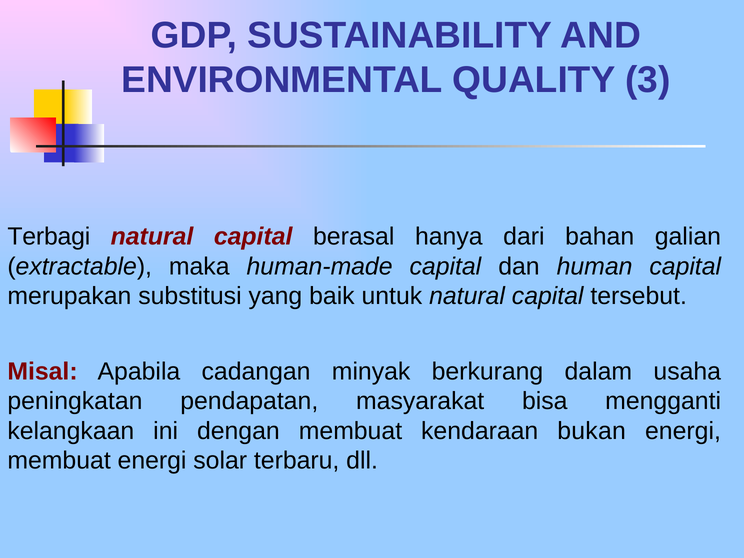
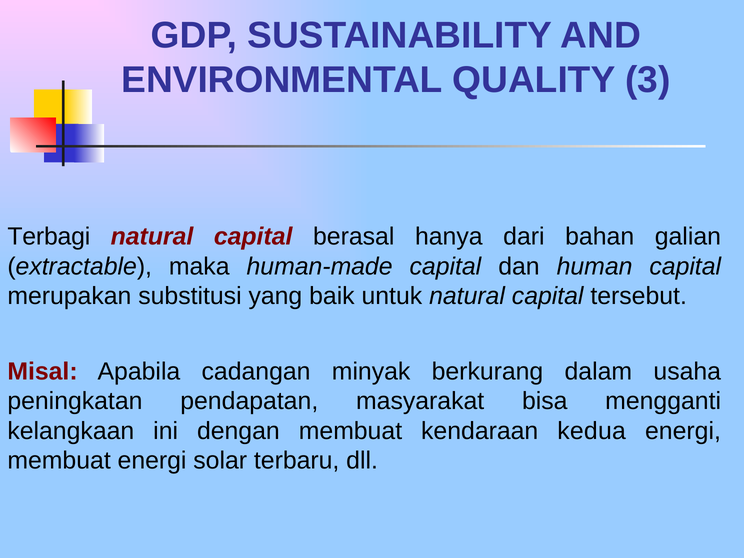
bukan: bukan -> kedua
